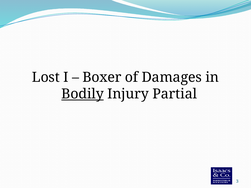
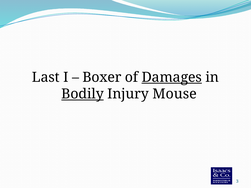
Lost: Lost -> Last
Damages underline: none -> present
Partial: Partial -> Mouse
